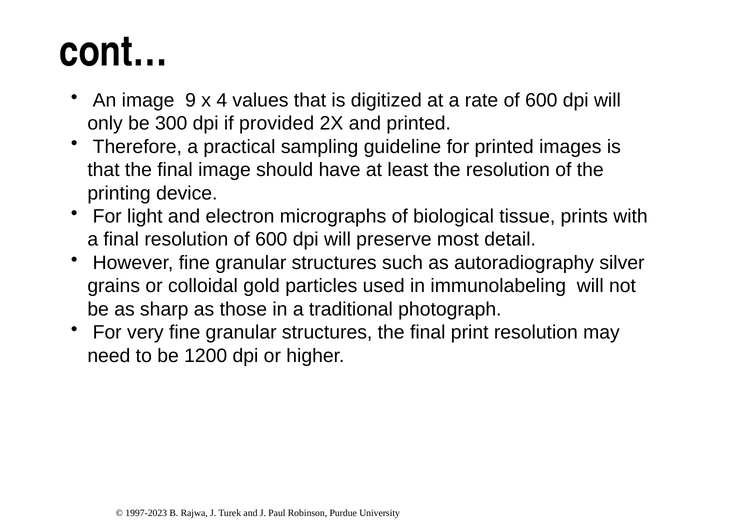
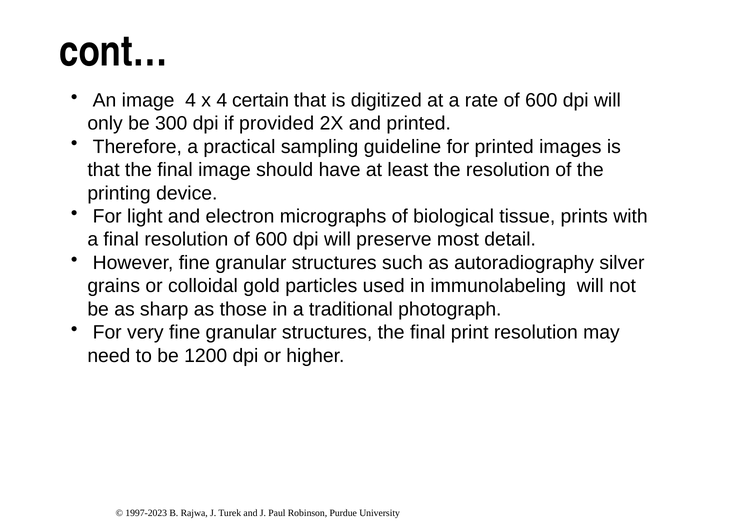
image 9: 9 -> 4
values: values -> certain
